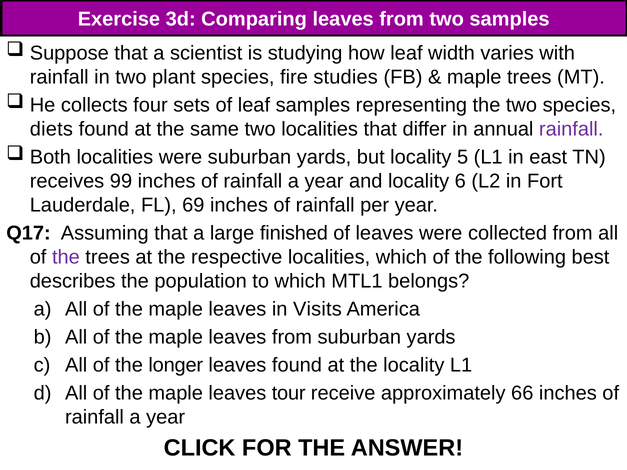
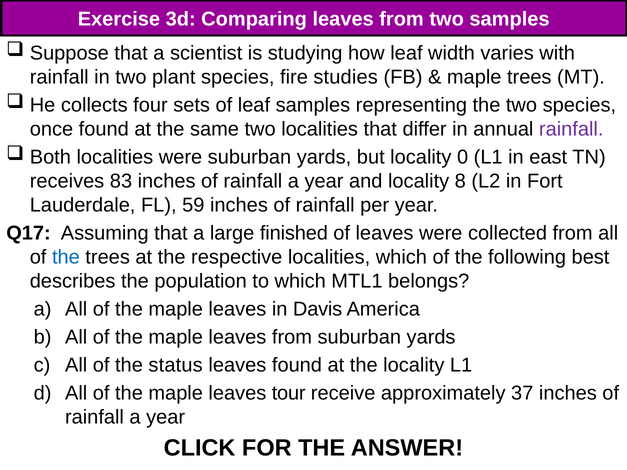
diets: diets -> once
5: 5 -> 0
99: 99 -> 83
6: 6 -> 8
69: 69 -> 59
the at (66, 257) colour: purple -> blue
Visits: Visits -> Davis
longer: longer -> status
66: 66 -> 37
